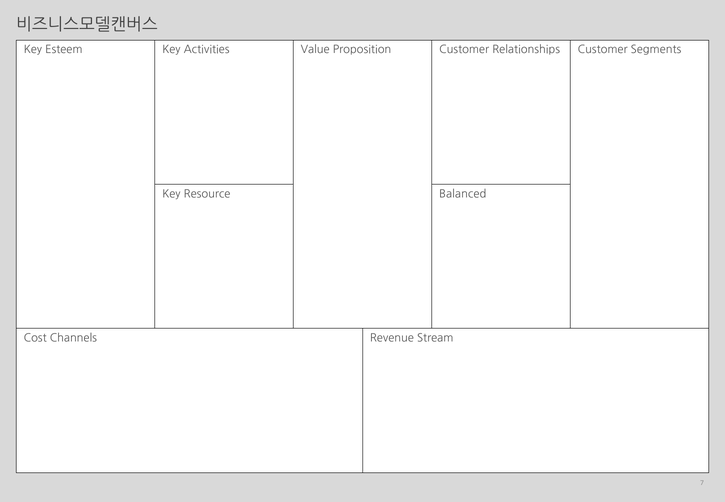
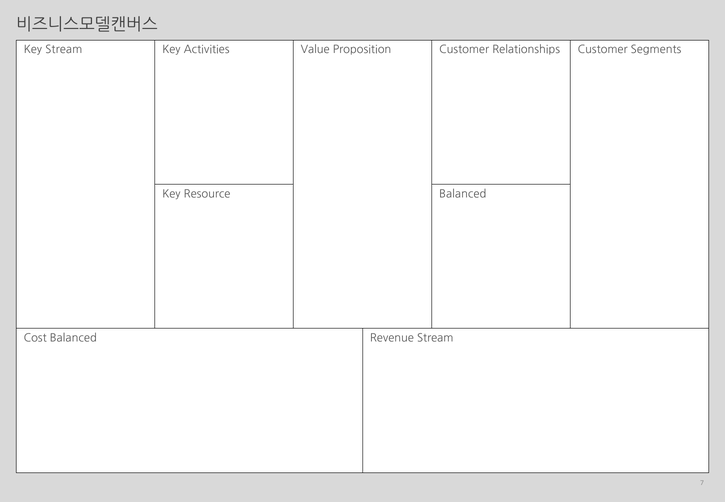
Key Esteem: Esteem -> Stream
Cost Channels: Channels -> Balanced
